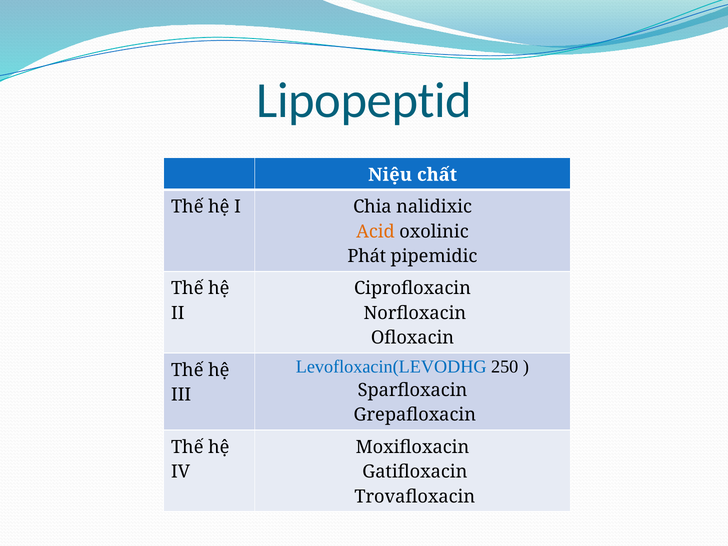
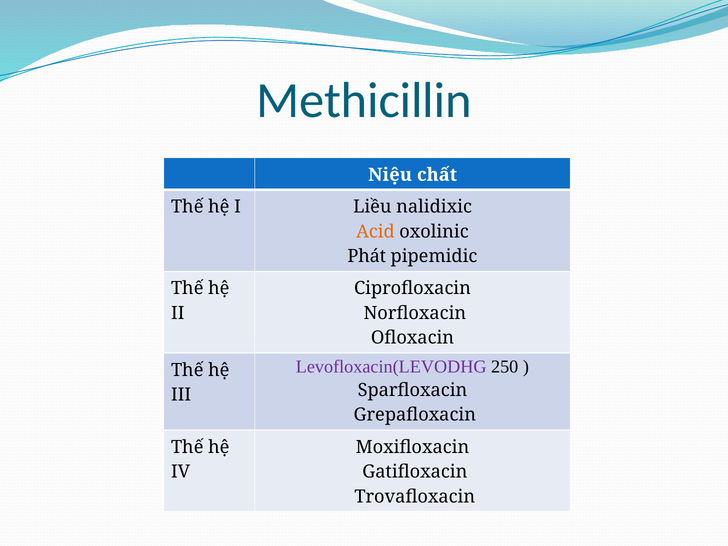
Lipopeptid: Lipopeptid -> Methicillin
Chia: Chia -> Liều
Levofloxacin(LEVODHG colour: blue -> purple
